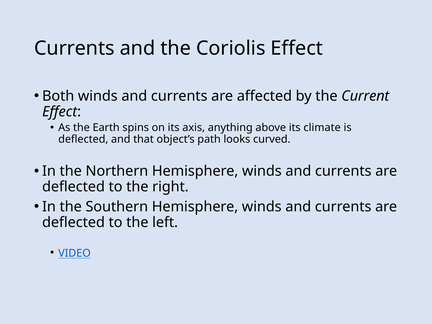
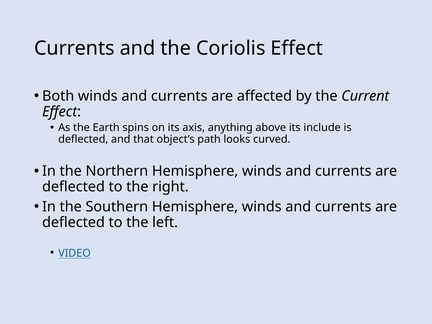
climate: climate -> include
